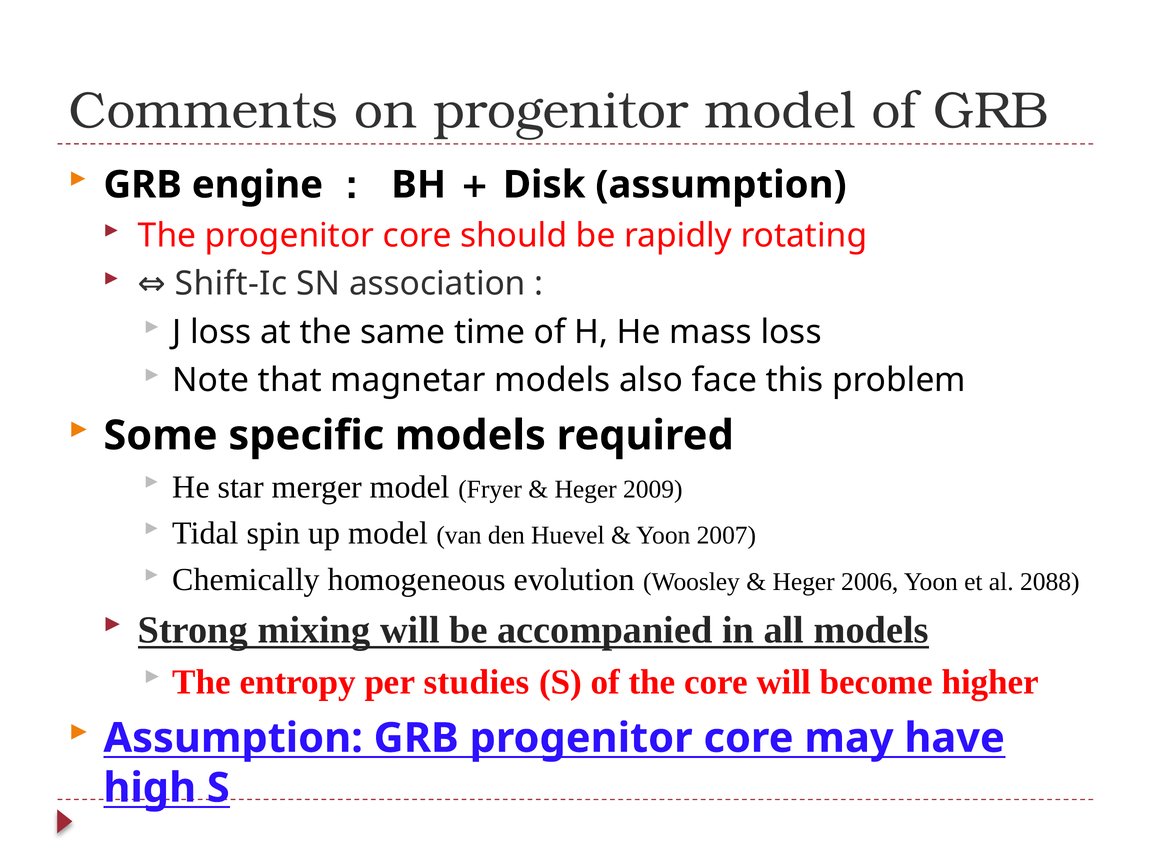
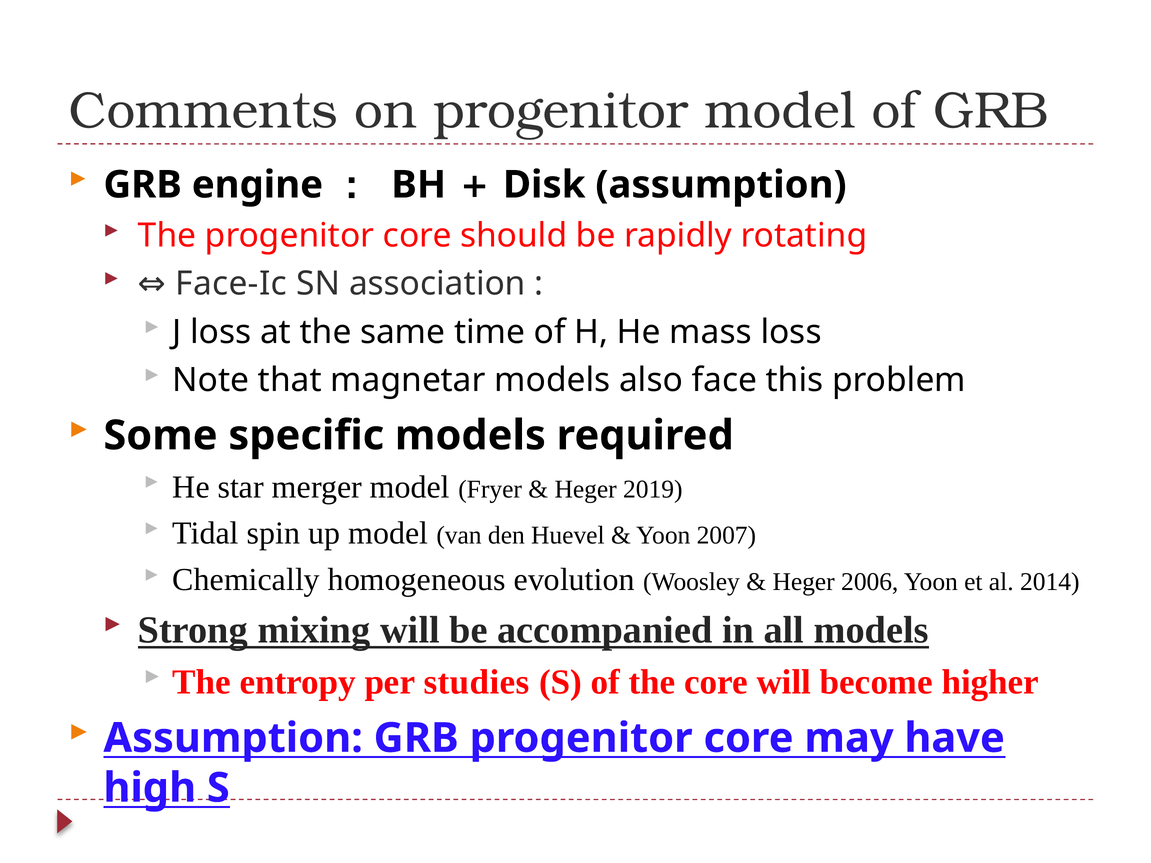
Shift-Ic: Shift-Ic -> Face-Ic
2009: 2009 -> 2019
2088: 2088 -> 2014
